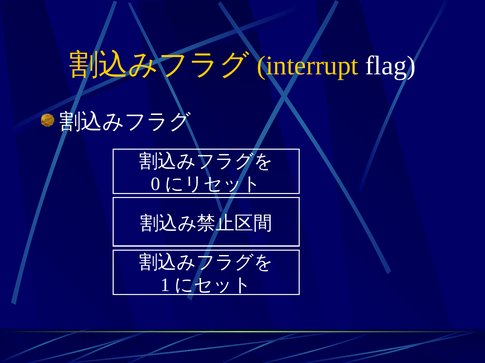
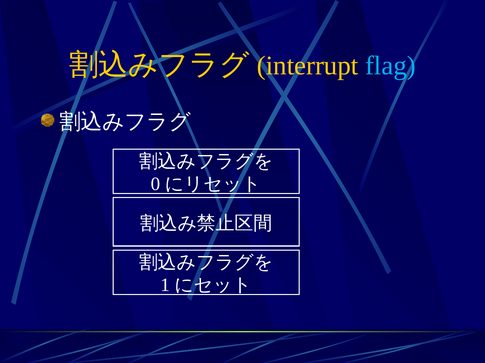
flag colour: white -> light blue
